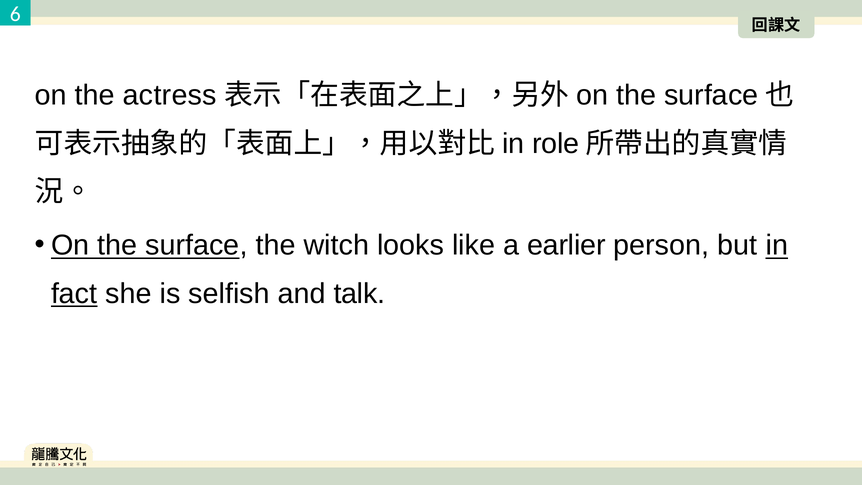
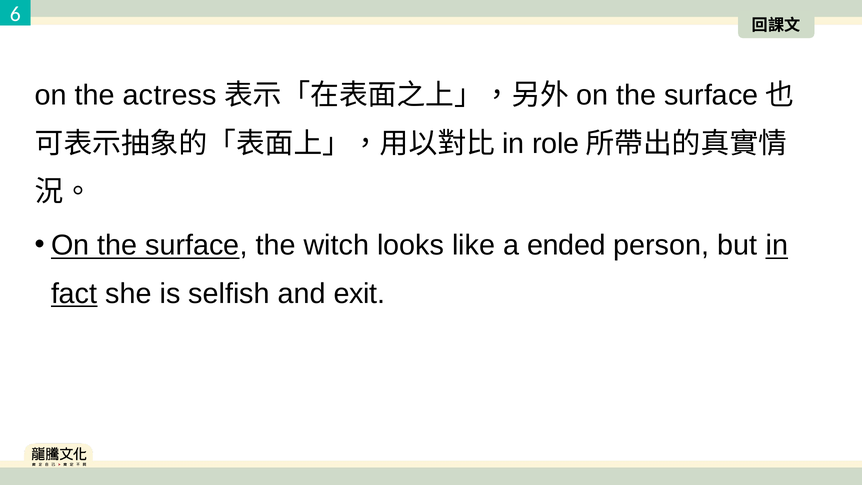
earlier: earlier -> ended
talk: talk -> exit
